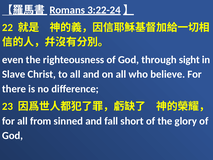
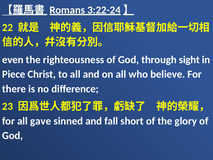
Slave: Slave -> Piece
from: from -> gave
